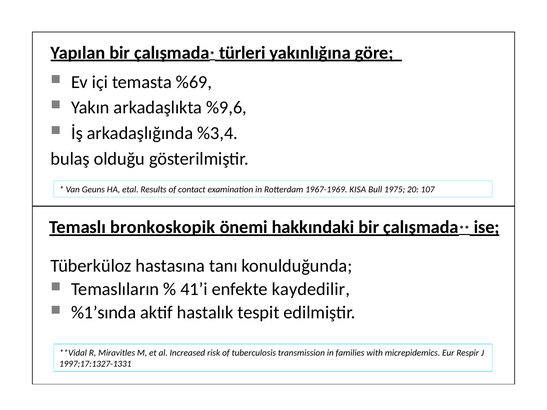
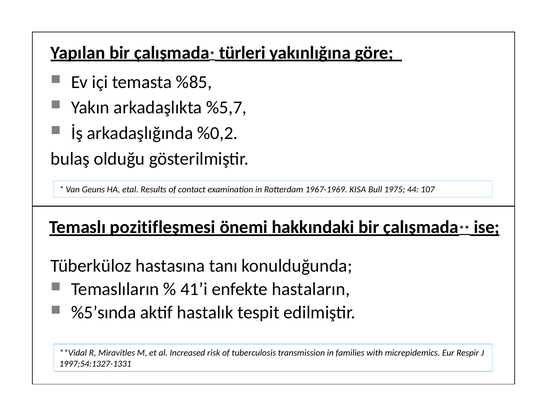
%69: %69 -> %85
%9,6: %9,6 -> %5,7
%3,4: %3,4 -> %0,2
20: 20 -> 44
bronkoskopik: bronkoskopik -> pozitifleşmesi
kaydedilir: kaydedilir -> hastaların
%1’sında: %1’sında -> %5’sında
1997;17:1327-1331: 1997;17:1327-1331 -> 1997;54:1327-1331
